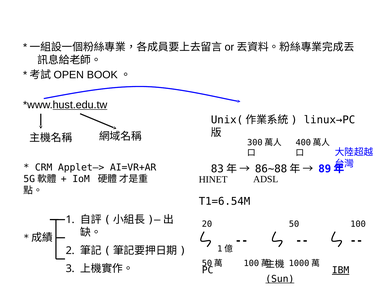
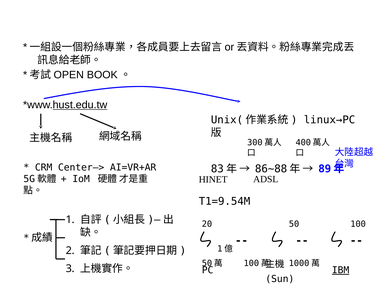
Applet—>: Applet—> -> Center—>
T1=6.54M: T1=6.54M -> T1=9.54M
Sun underline: present -> none
